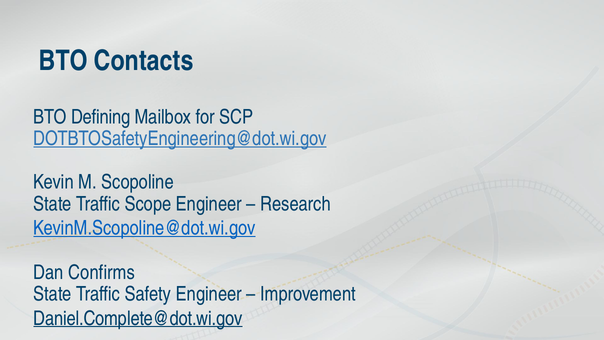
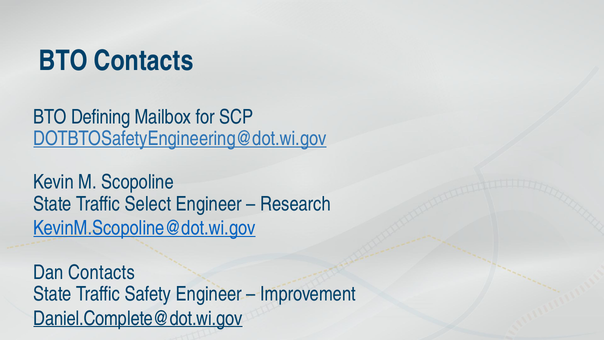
Scope: Scope -> Select
Dan Confirms: Confirms -> Contacts
